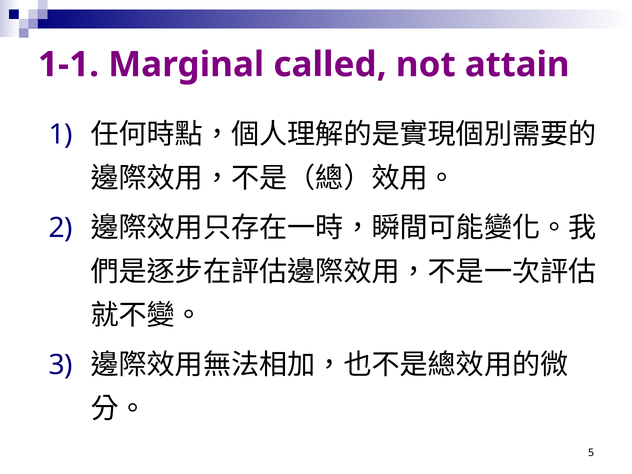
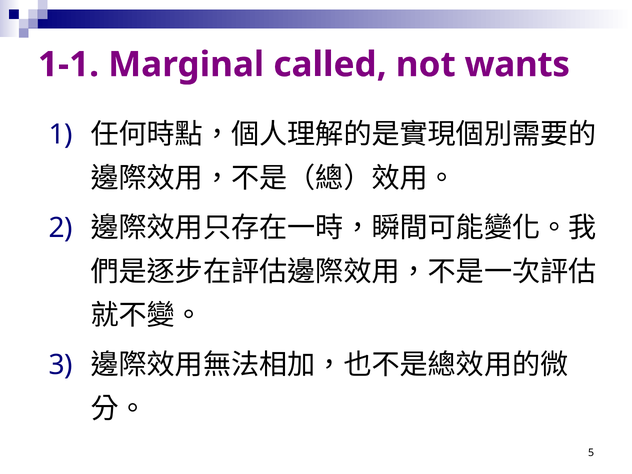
attain: attain -> wants
